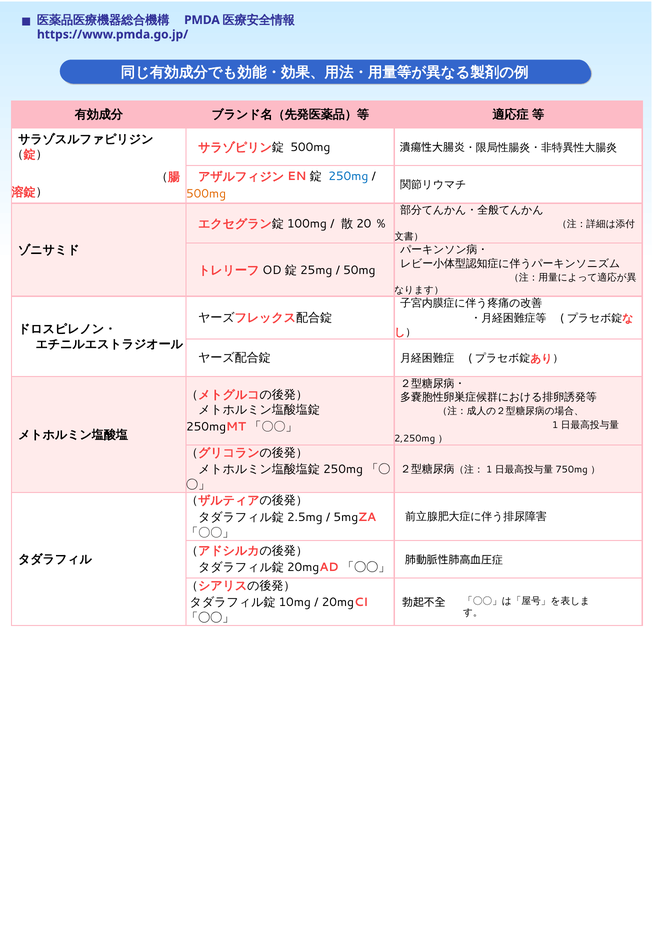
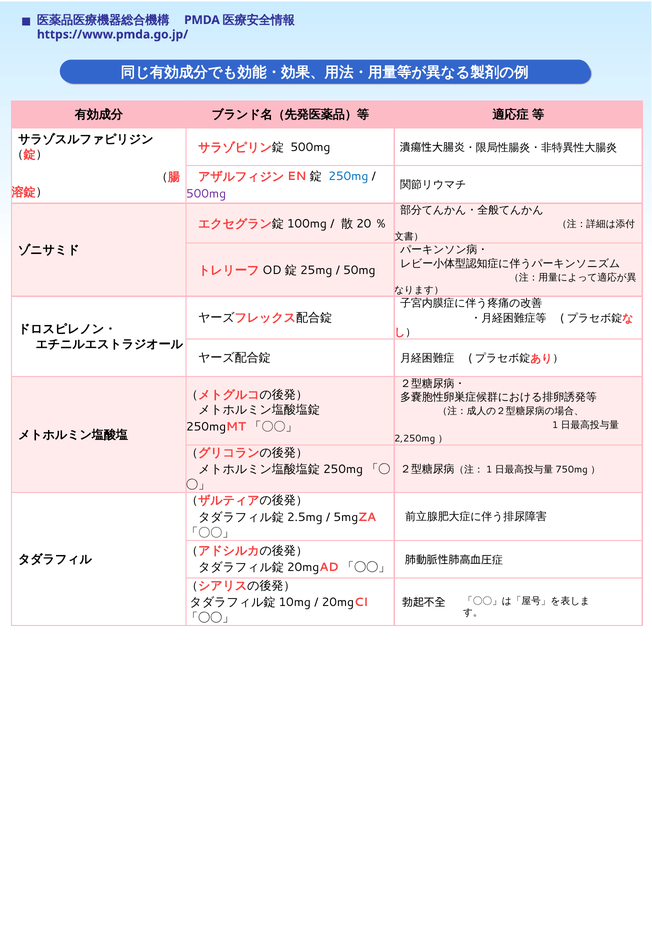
500mg at (206, 194) colour: orange -> purple
